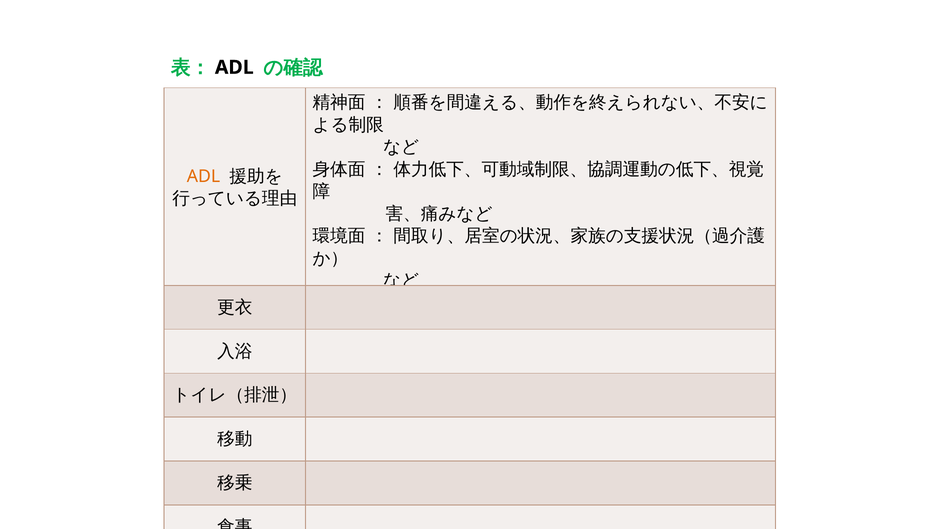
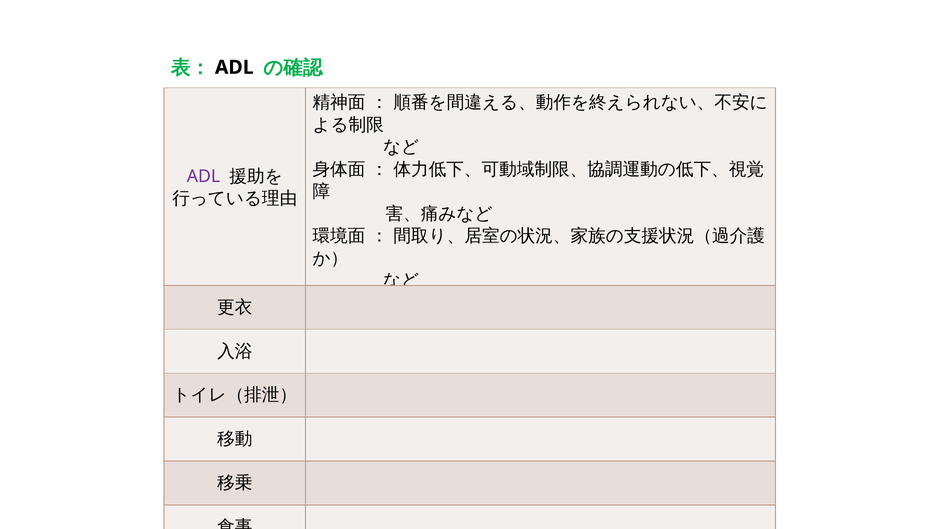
ADL at (203, 176) colour: orange -> purple
